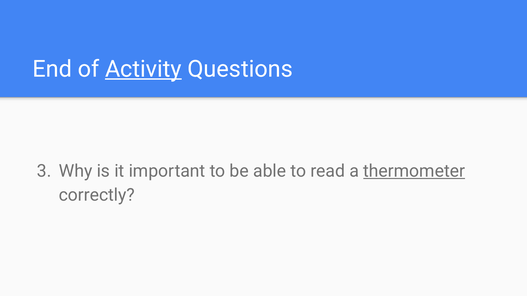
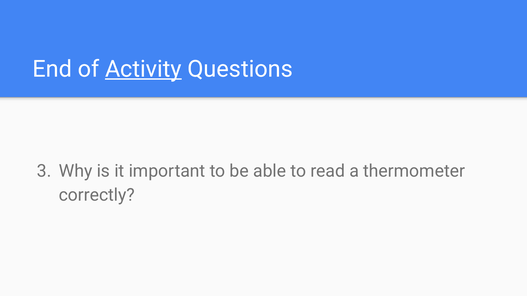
thermometer underline: present -> none
